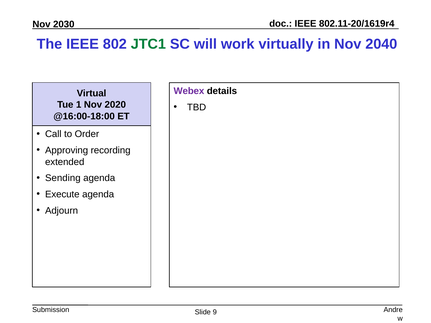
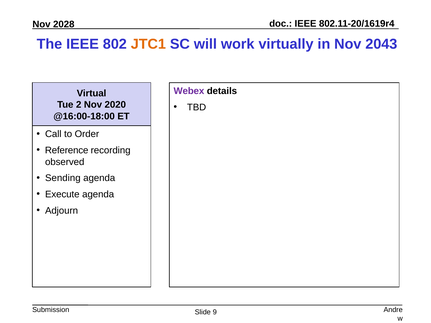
2030: 2030 -> 2028
JTC1 colour: green -> orange
2040: 2040 -> 2043
1: 1 -> 2
Approving: Approving -> Reference
extended: extended -> observed
